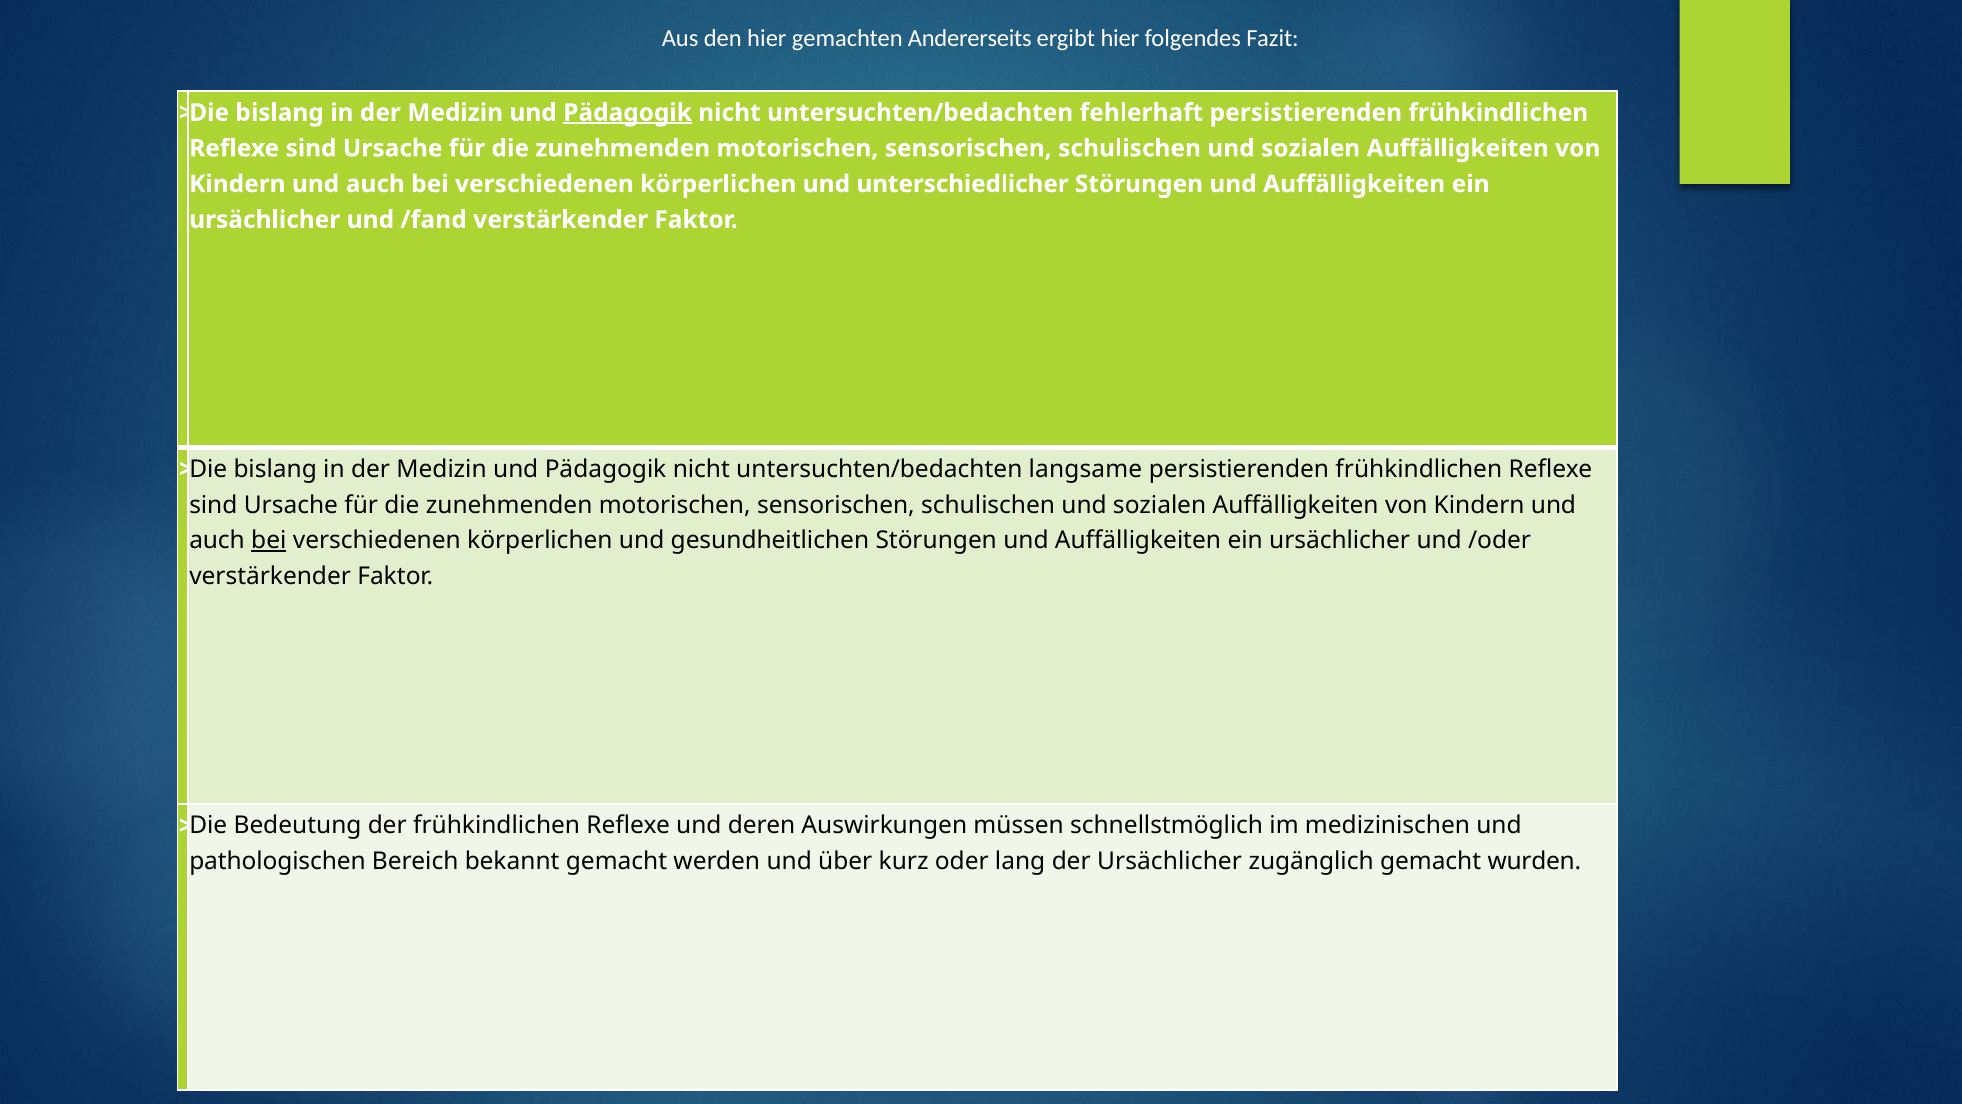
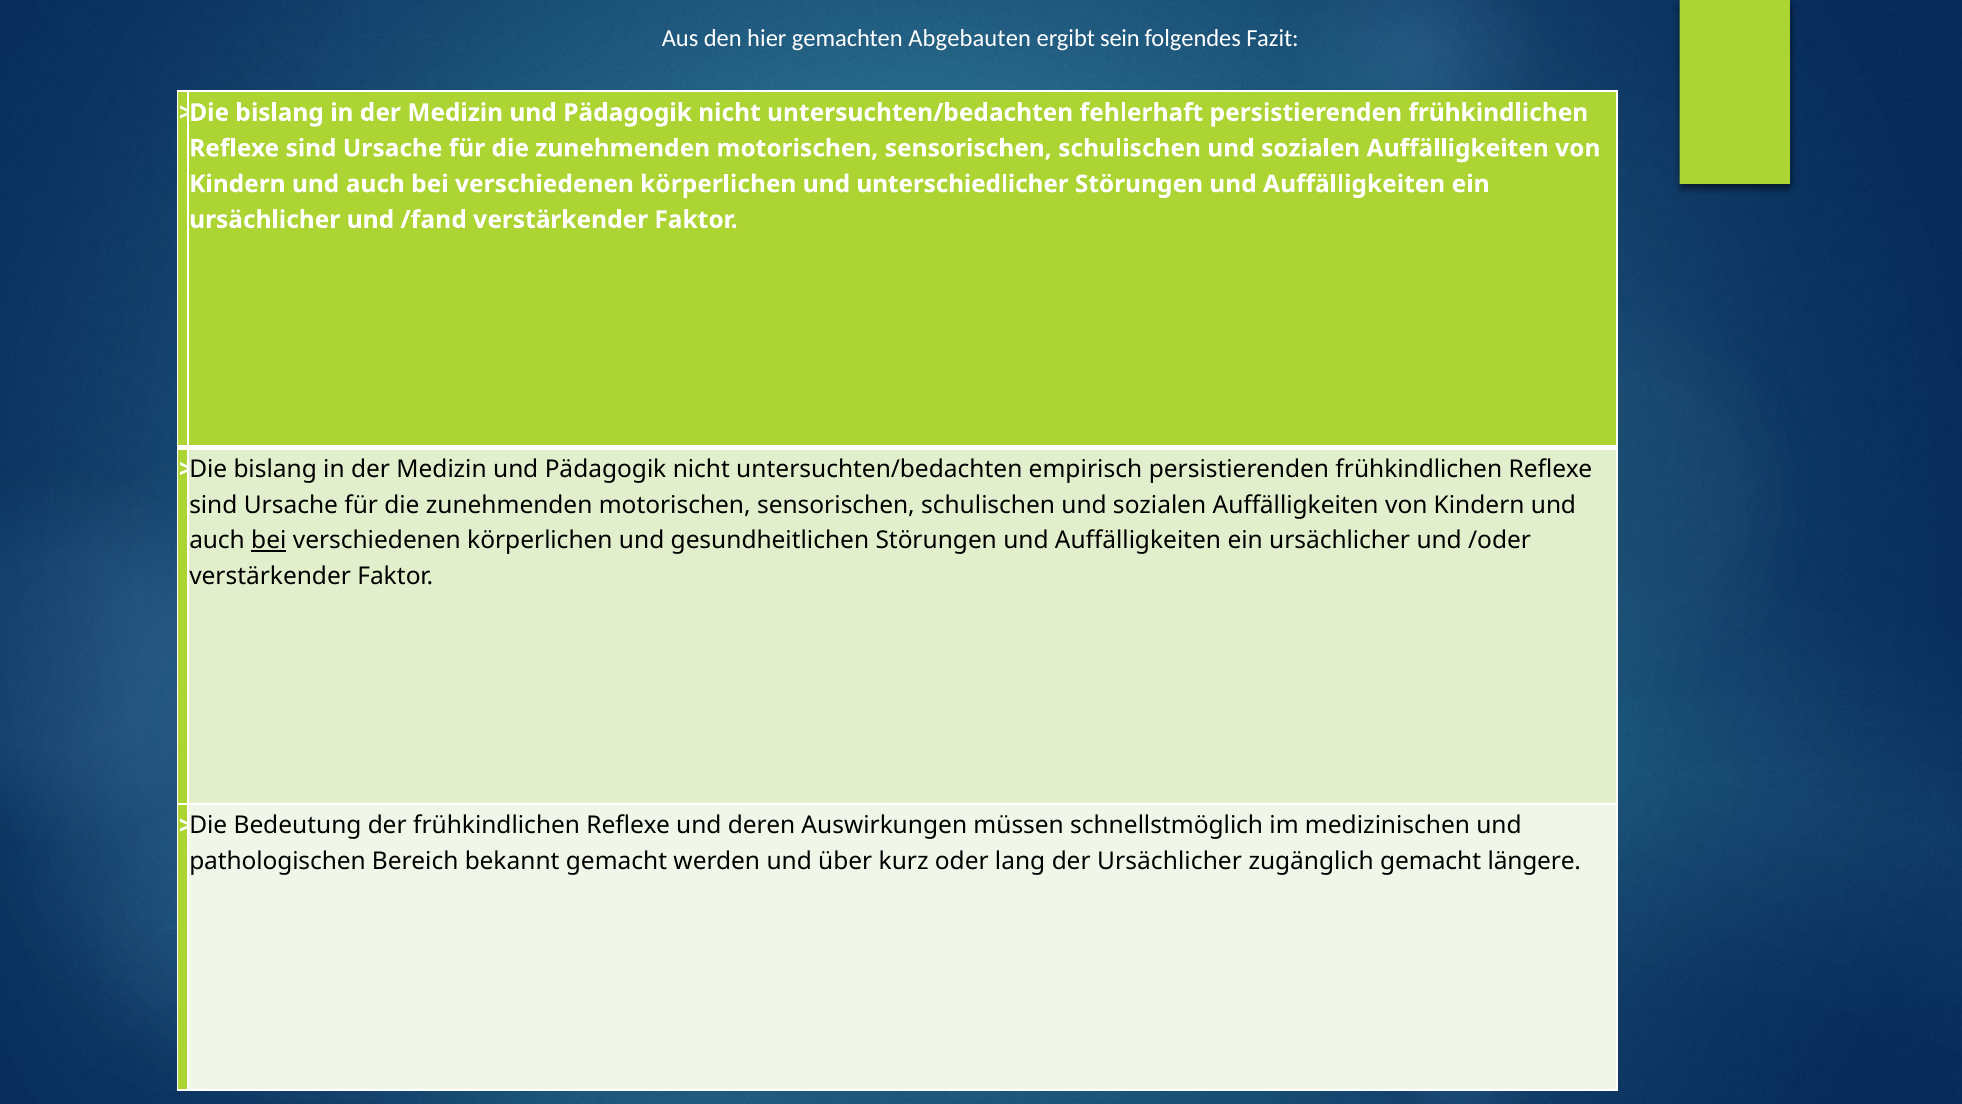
Andererseits: Andererseits -> Abgebauten
ergibt hier: hier -> sein
Pädagogik at (628, 113) underline: present -> none
langsame: langsame -> empirisch
wurden: wurden -> längere
